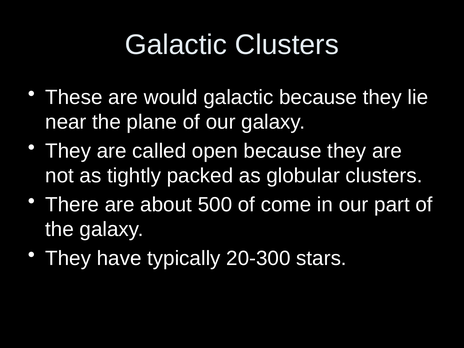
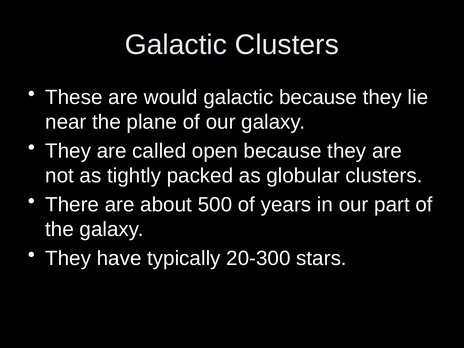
come: come -> years
